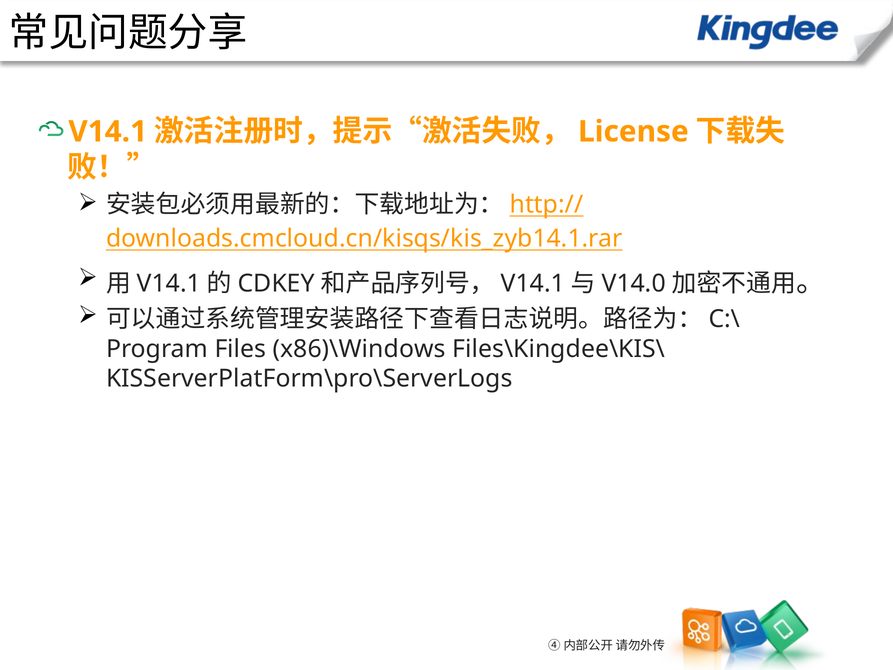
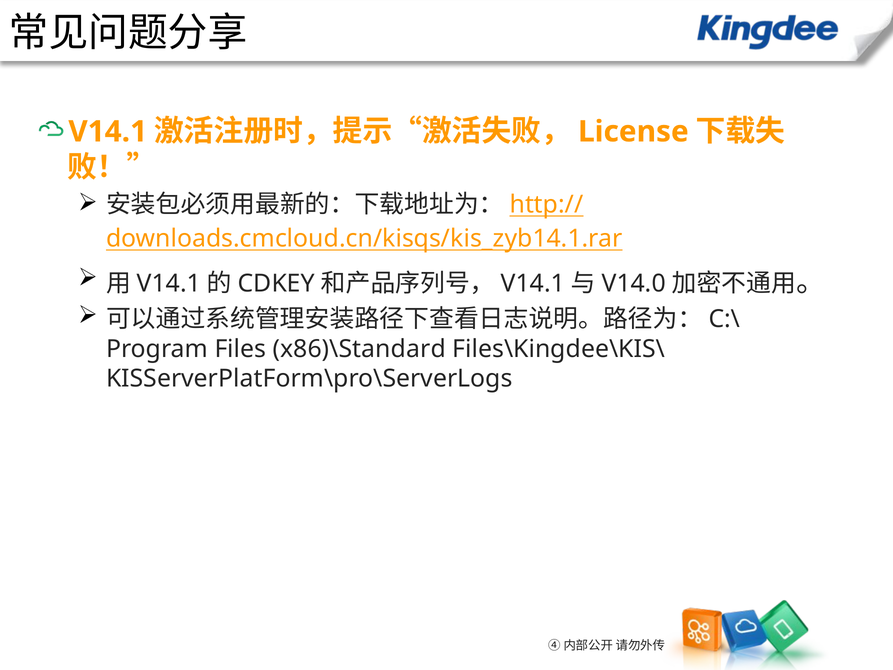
x86)\Windows: x86)\Windows -> x86)\Standard
